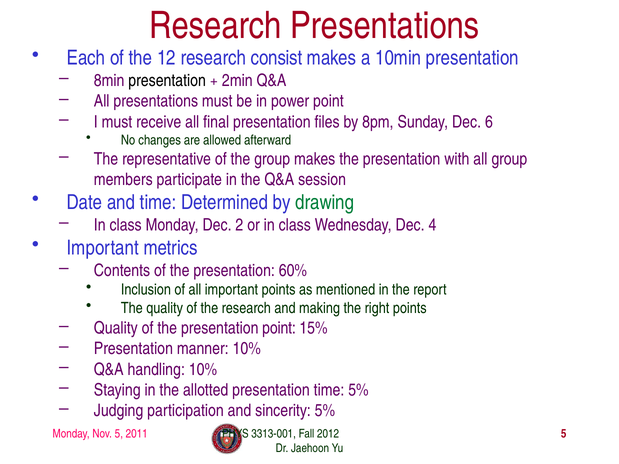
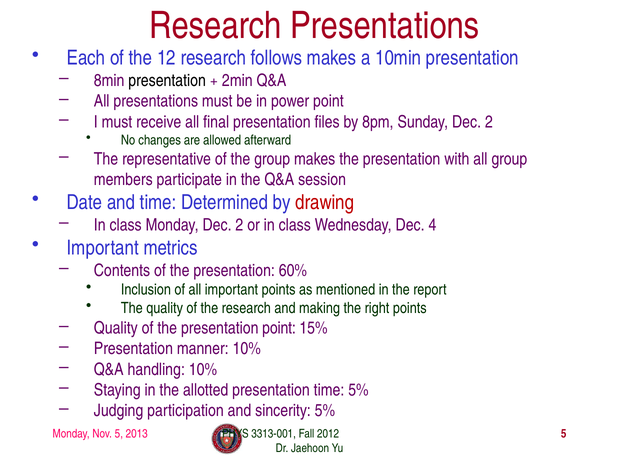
consist: consist -> follows
Sunday Dec 6: 6 -> 2
drawing colour: green -> red
2011: 2011 -> 2013
